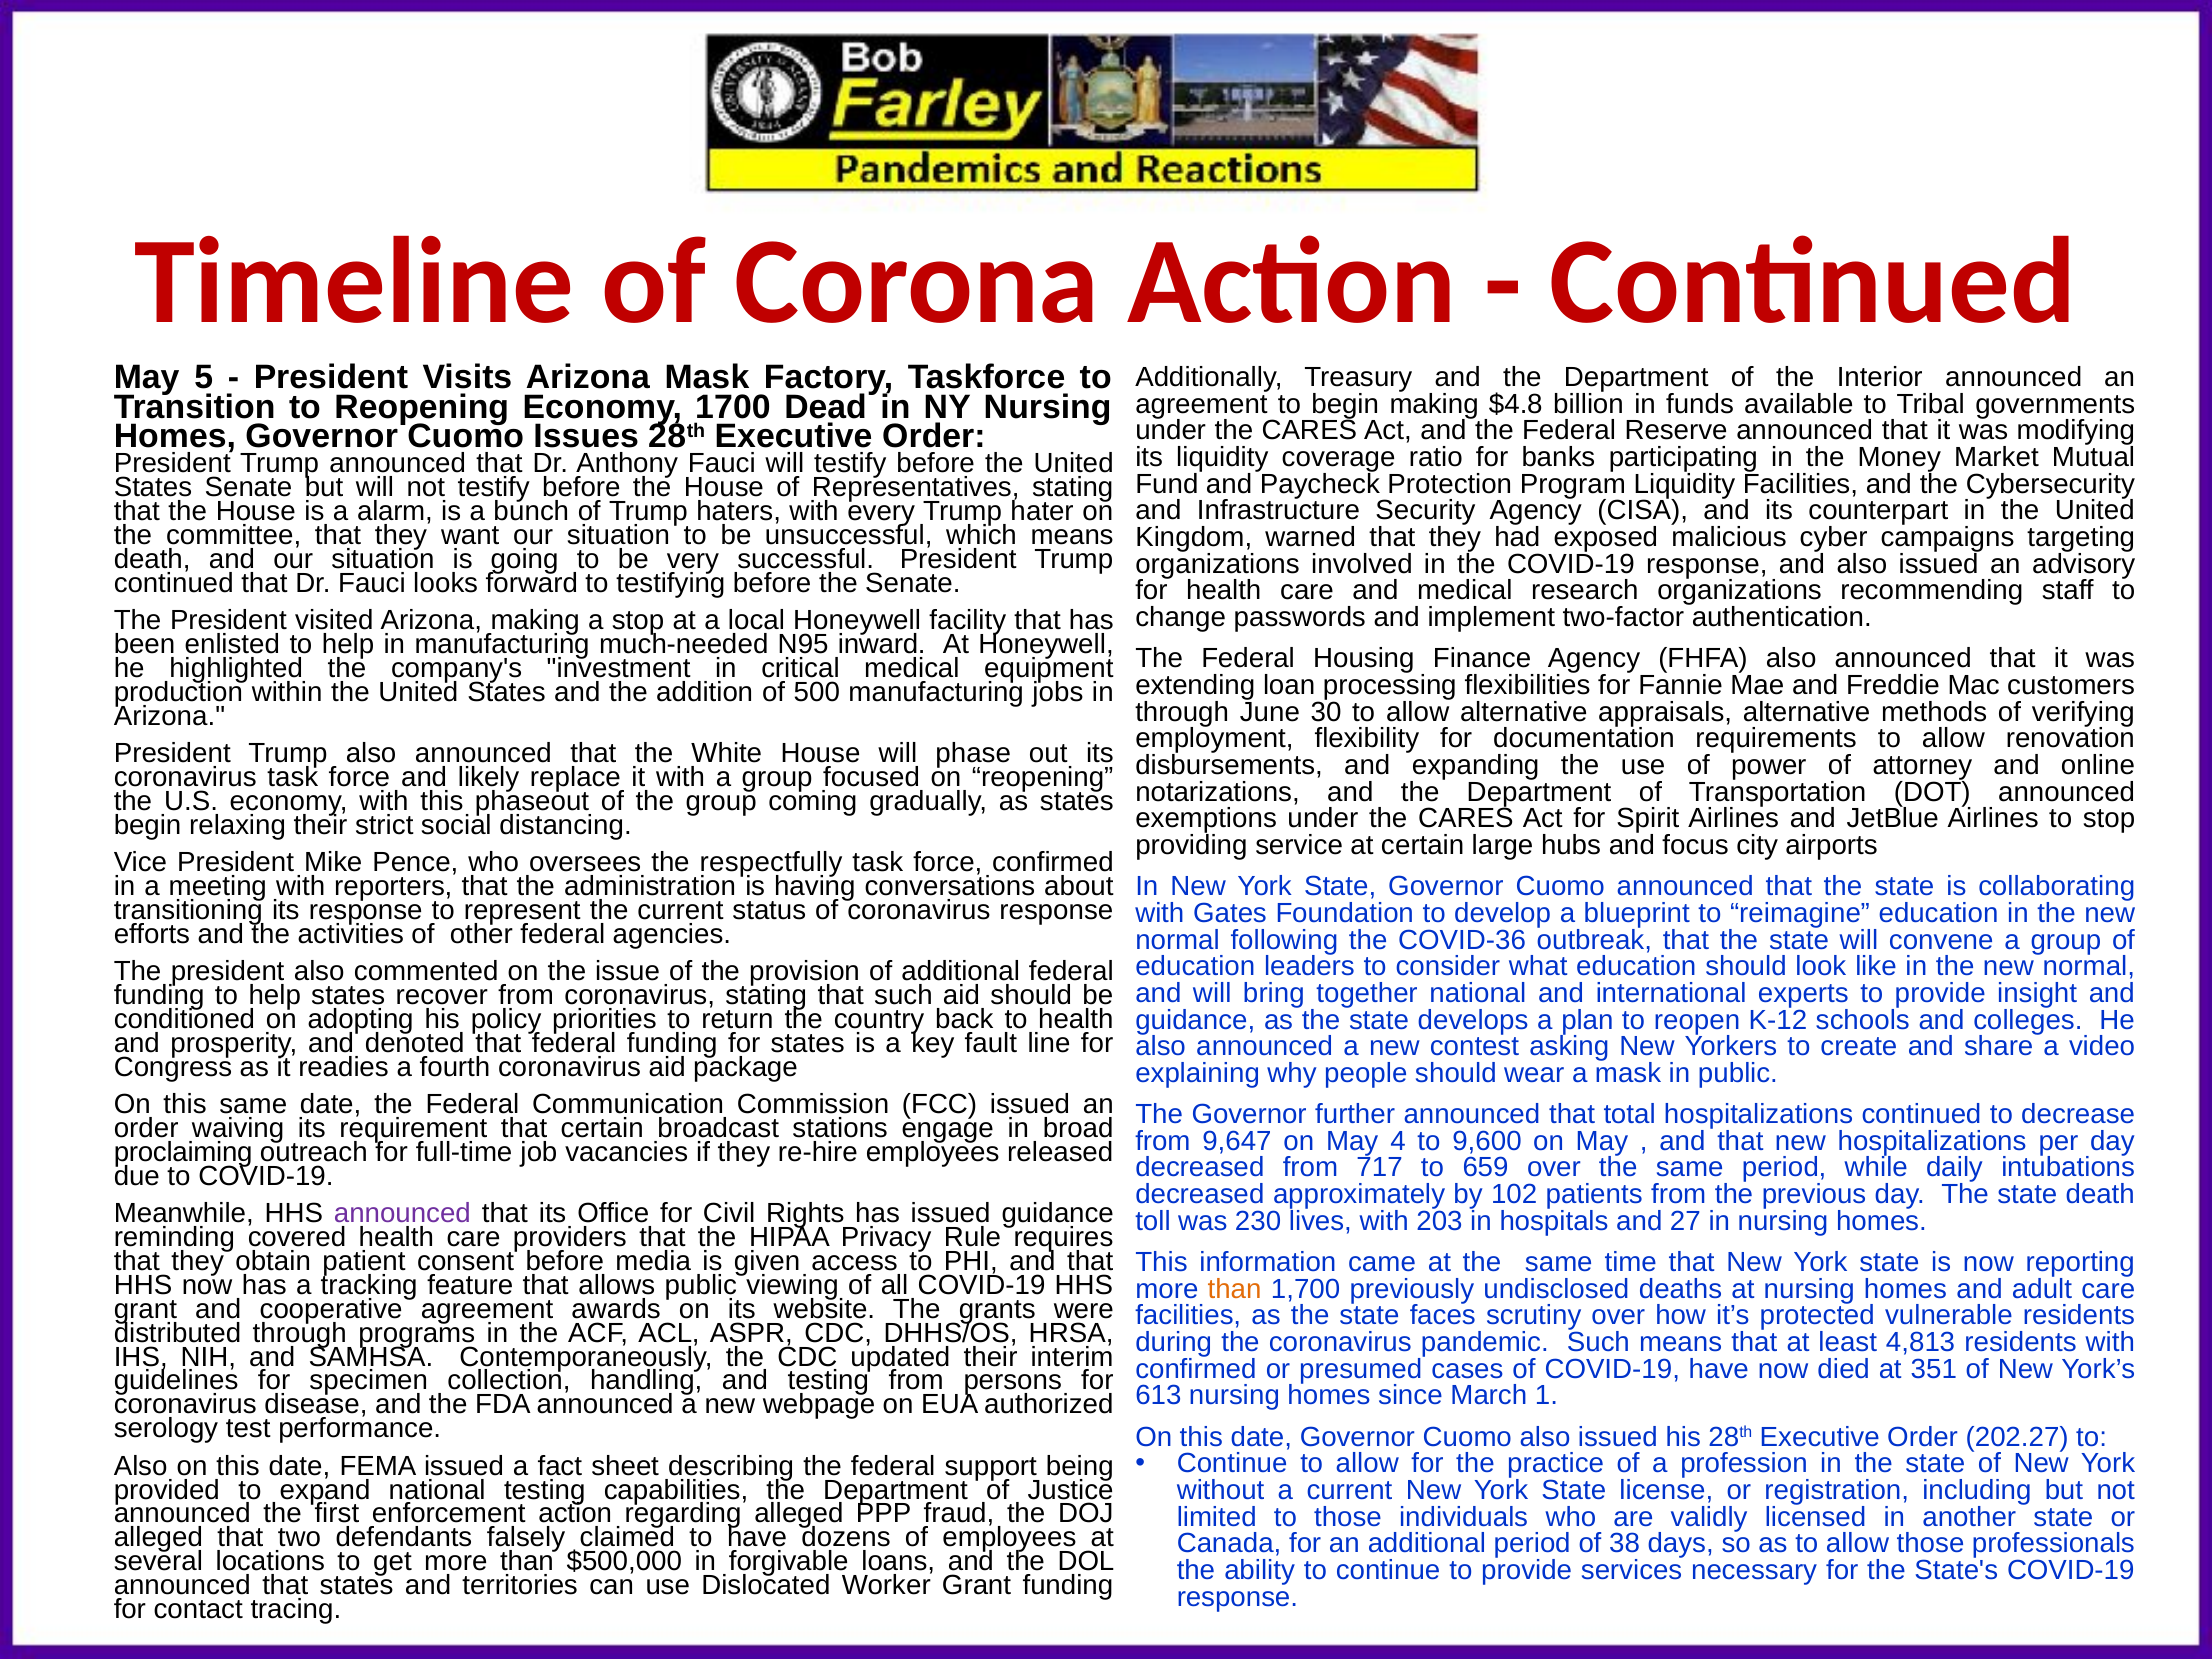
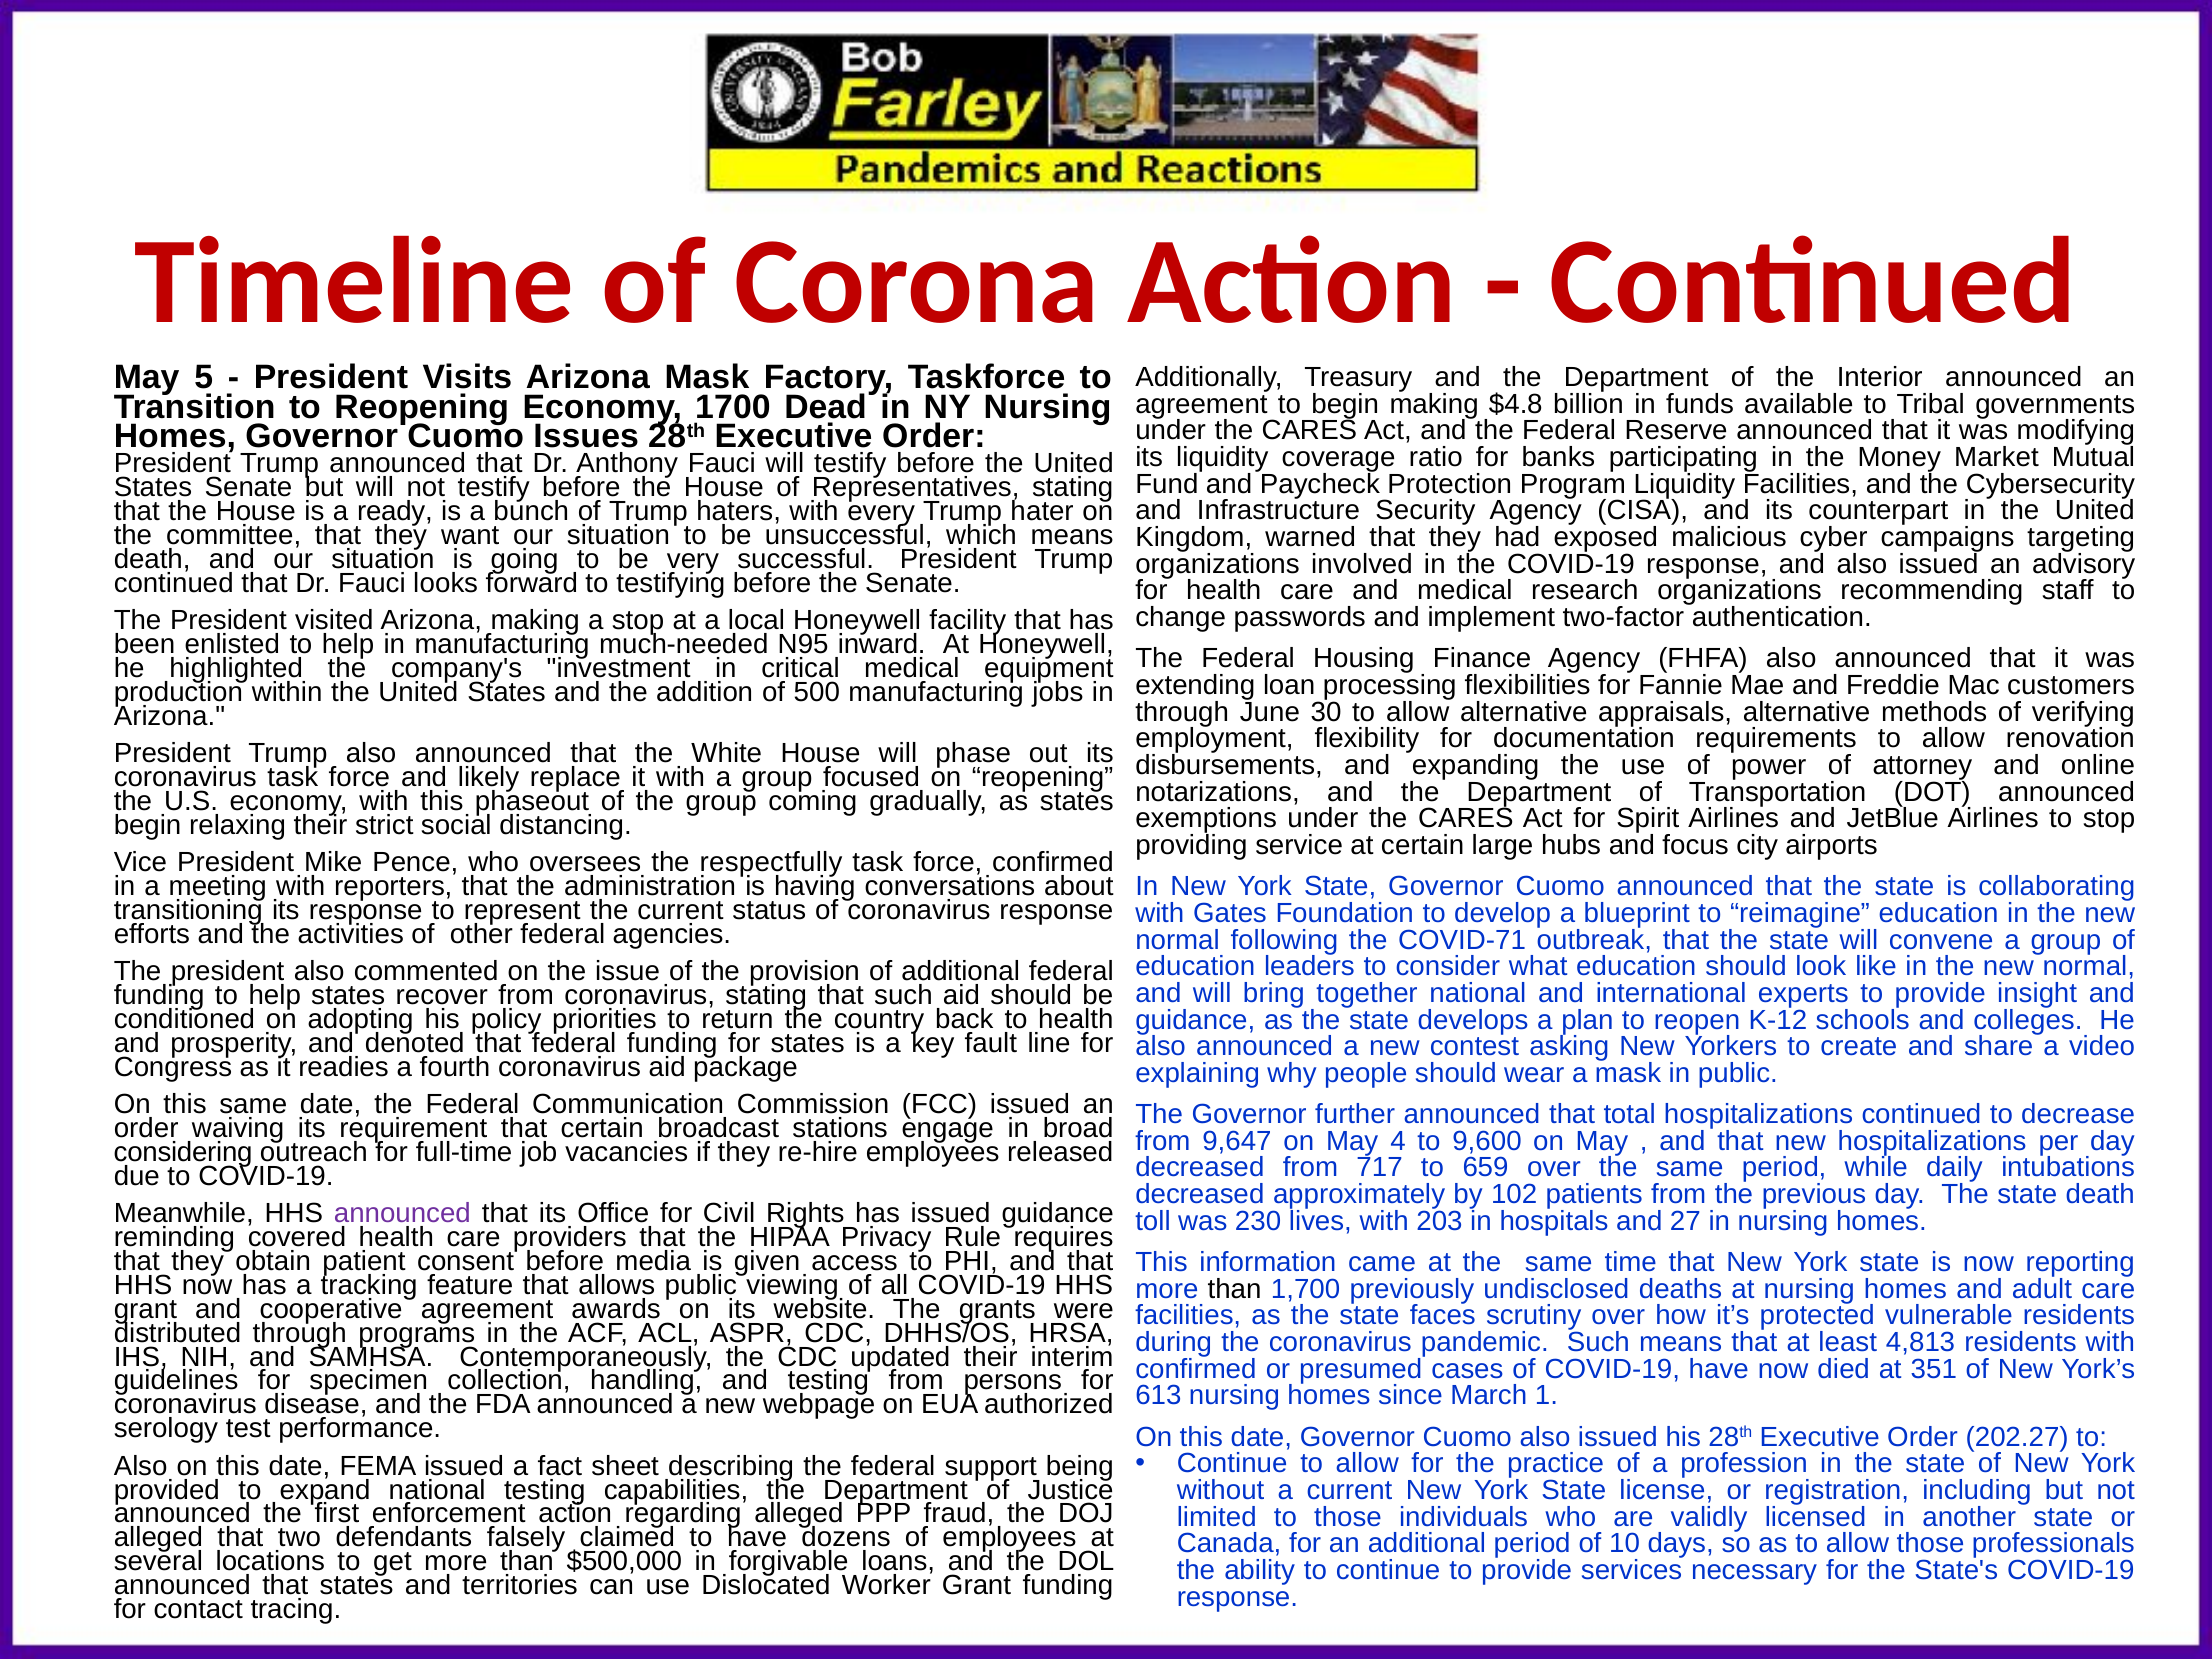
alarm: alarm -> ready
COVID-36: COVID-36 -> COVID-71
proclaiming: proclaiming -> considering
than at (1235, 1289) colour: orange -> black
38: 38 -> 10
